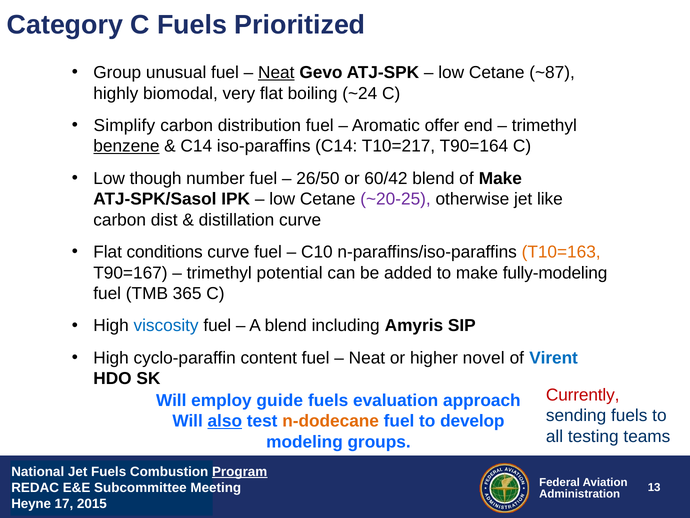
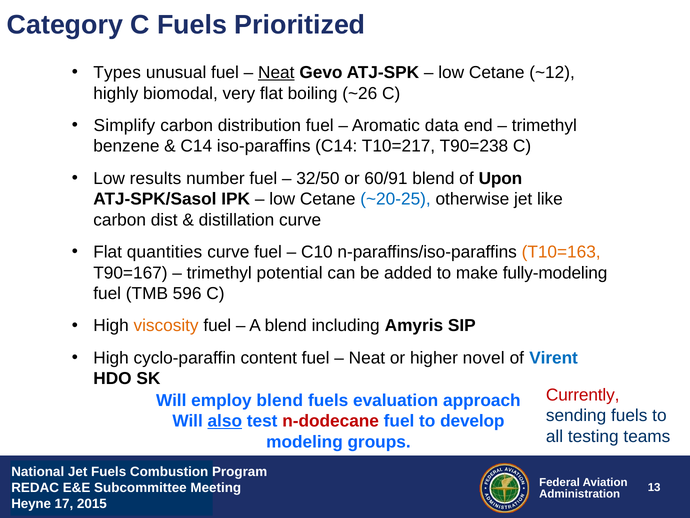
Group: Group -> Types
~87: ~87 -> ~12
~24: ~24 -> ~26
offer: offer -> data
benzene underline: present -> none
T90=164: T90=164 -> T90=238
though: though -> results
26/50: 26/50 -> 32/50
60/42: 60/42 -> 60/91
of Make: Make -> Upon
~20-25 colour: purple -> blue
conditions: conditions -> quantities
365: 365 -> 596
viscosity colour: blue -> orange
employ guide: guide -> blend
n-dodecane colour: orange -> red
Program underline: present -> none
